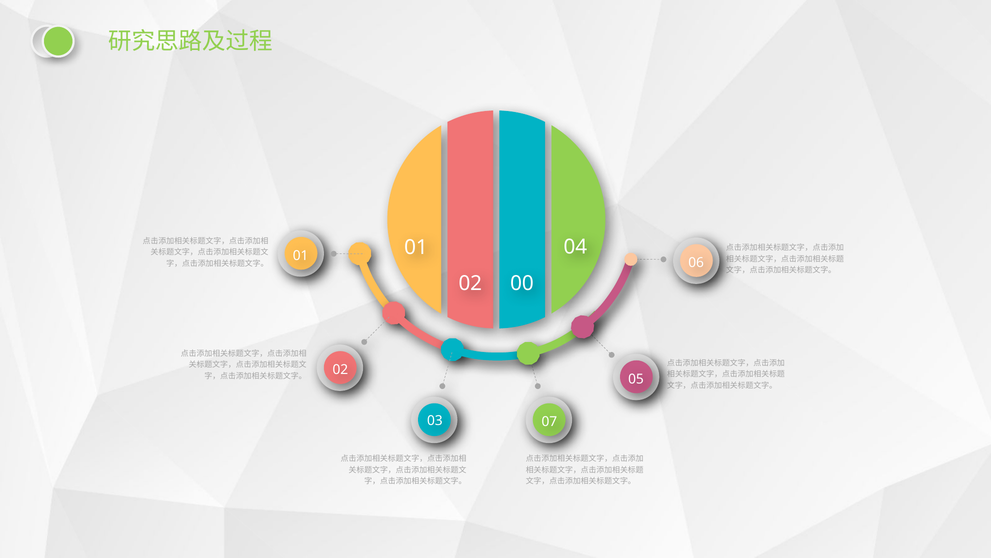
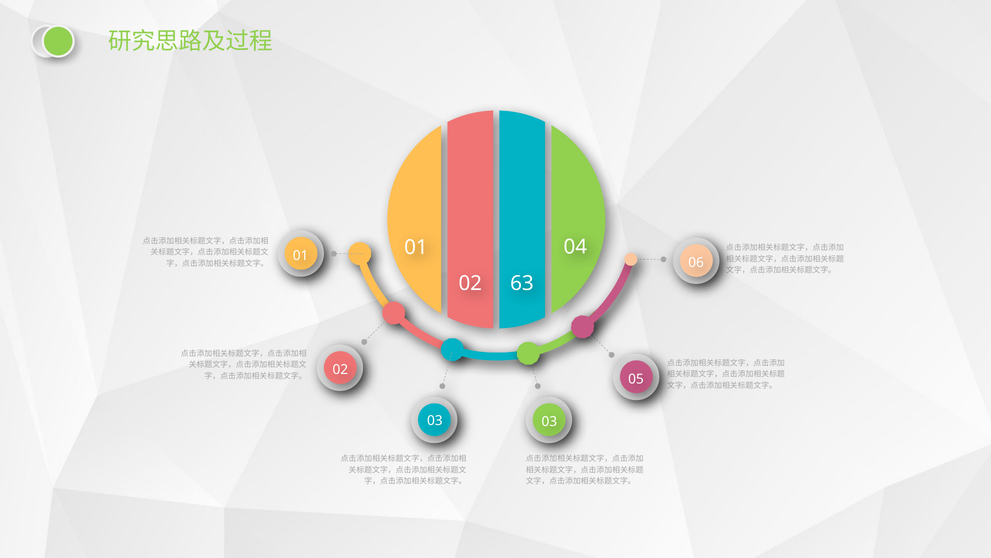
00: 00 -> 63
03 07: 07 -> 03
